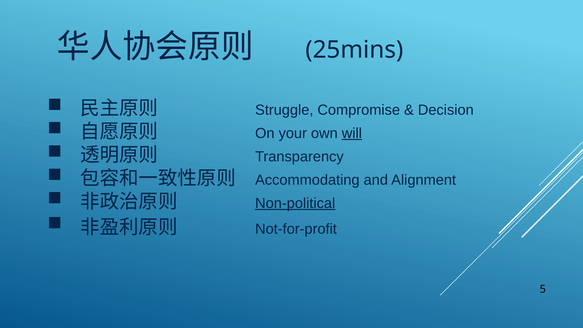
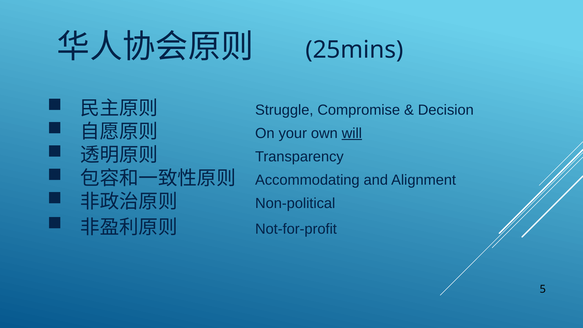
Non-political underline: present -> none
